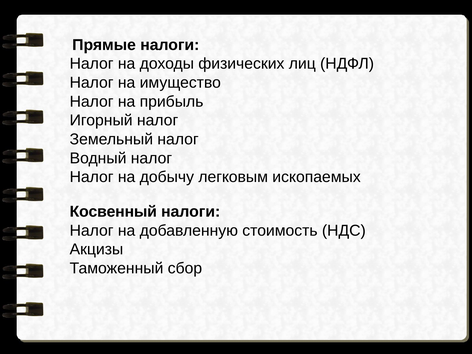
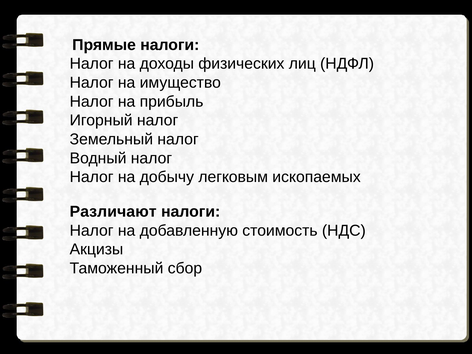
Косвенный: Косвенный -> Различают
